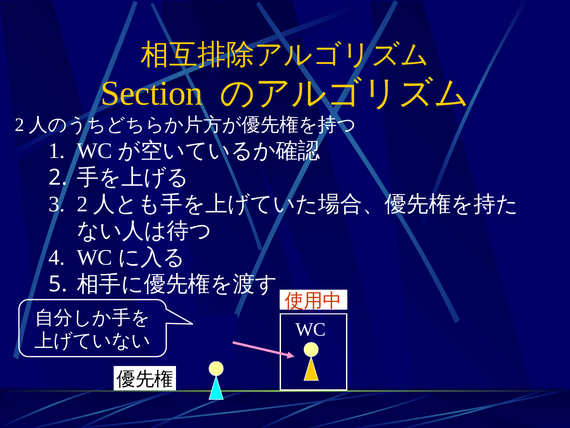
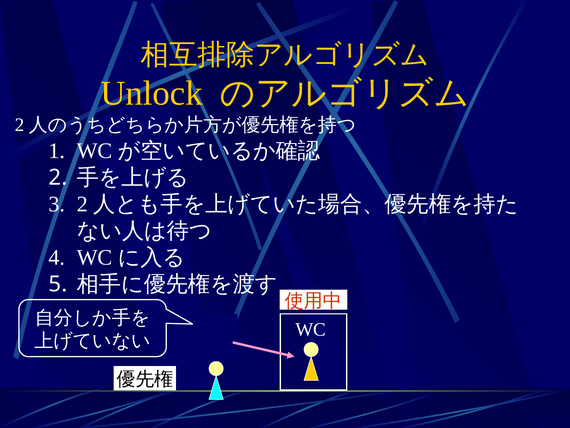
Section: Section -> Unlock
